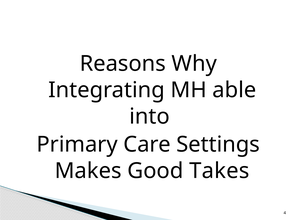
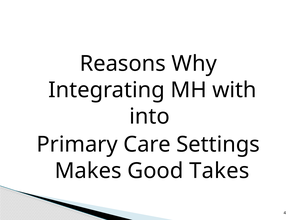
able: able -> with
